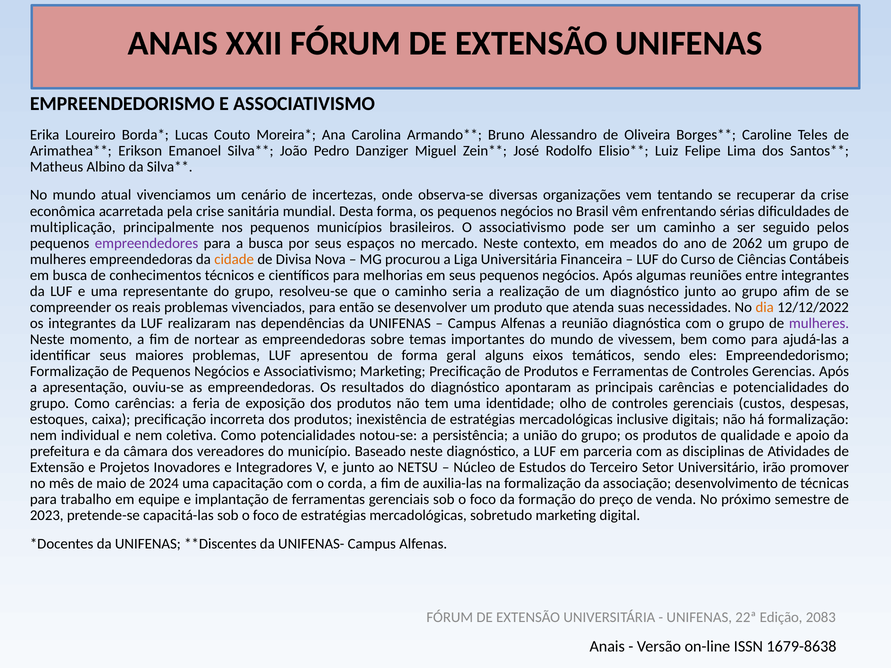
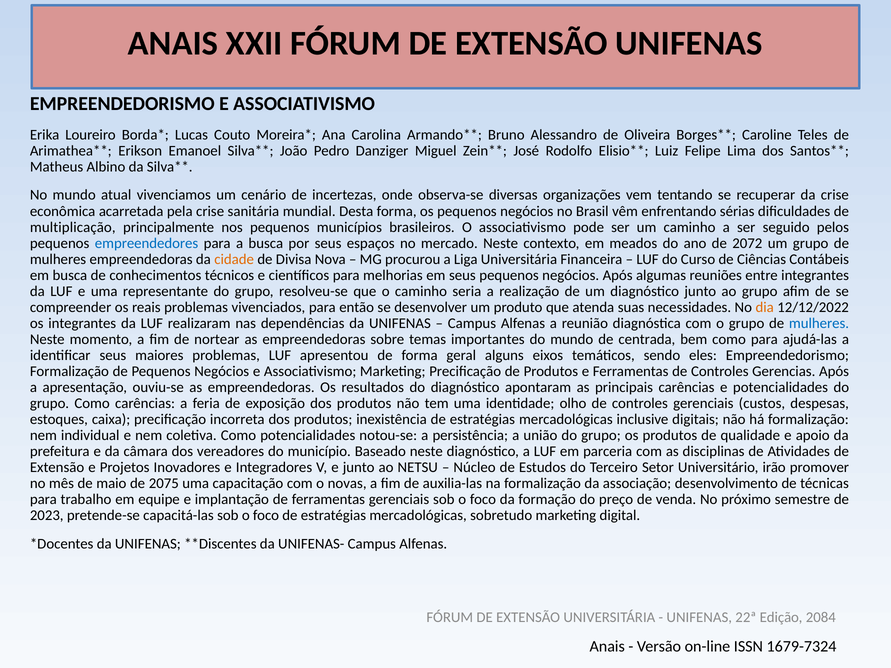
empreendedores colour: purple -> blue
2062: 2062 -> 2072
mulheres at (819, 323) colour: purple -> blue
vivessem: vivessem -> centrada
2024: 2024 -> 2075
corda: corda -> novas
2083: 2083 -> 2084
1679-8638: 1679-8638 -> 1679-7324
